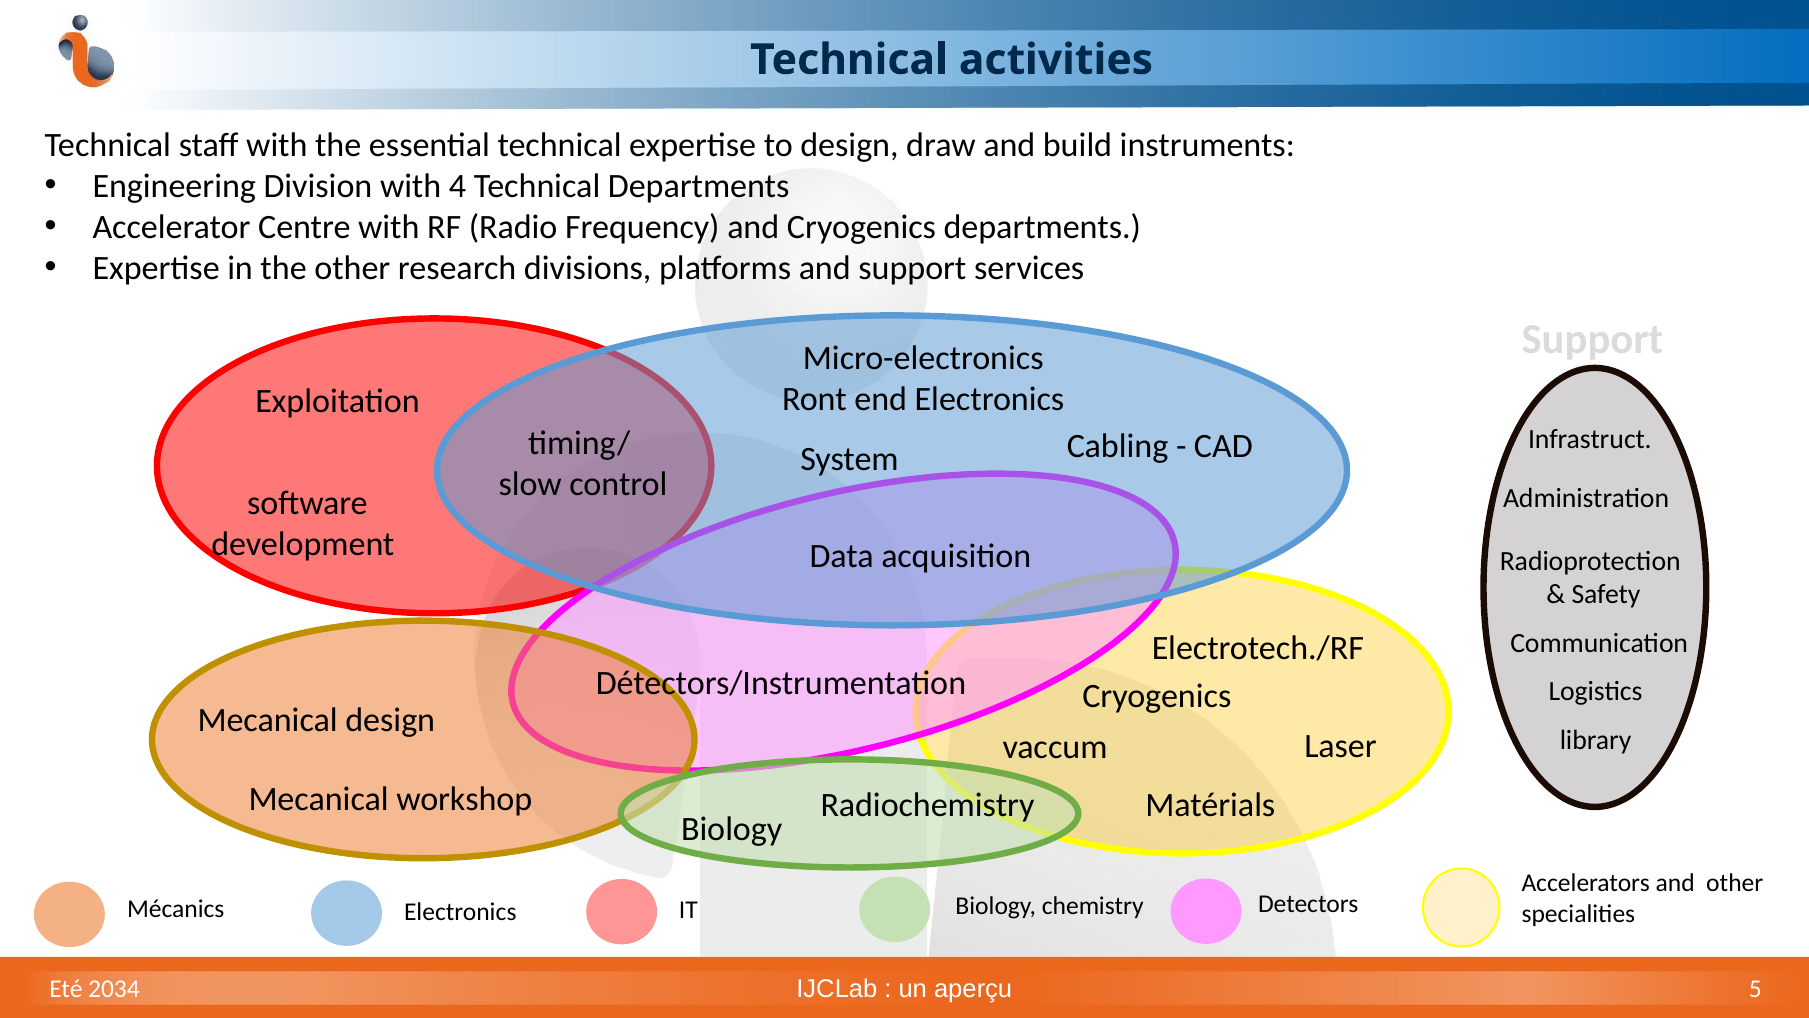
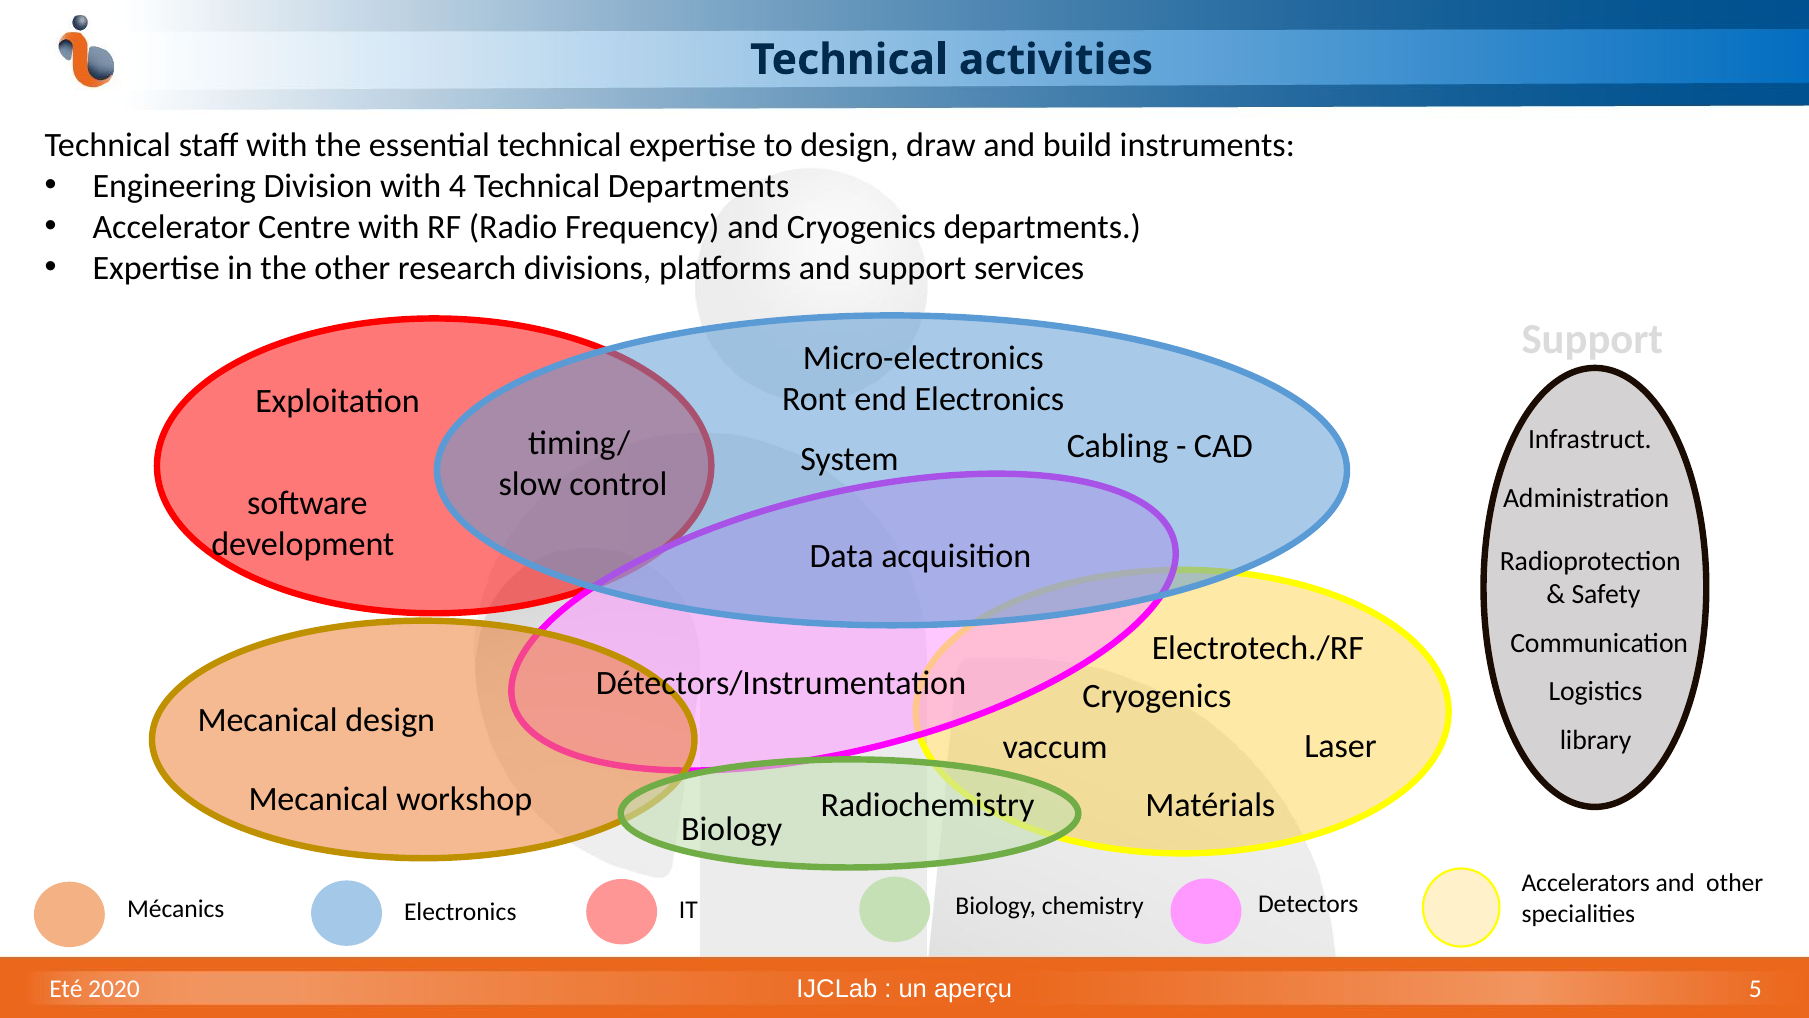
2034: 2034 -> 2020
